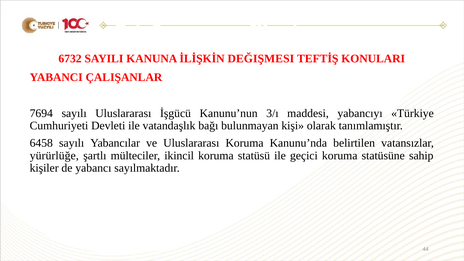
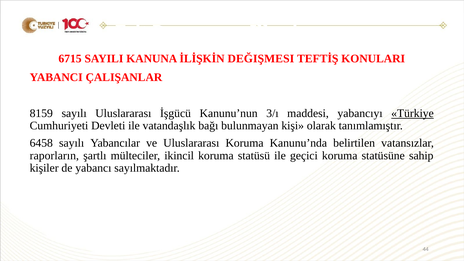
6732: 6732 -> 6715
7694: 7694 -> 8159
Türkiye underline: none -> present
yürürlüğe: yürürlüğe -> raporların
